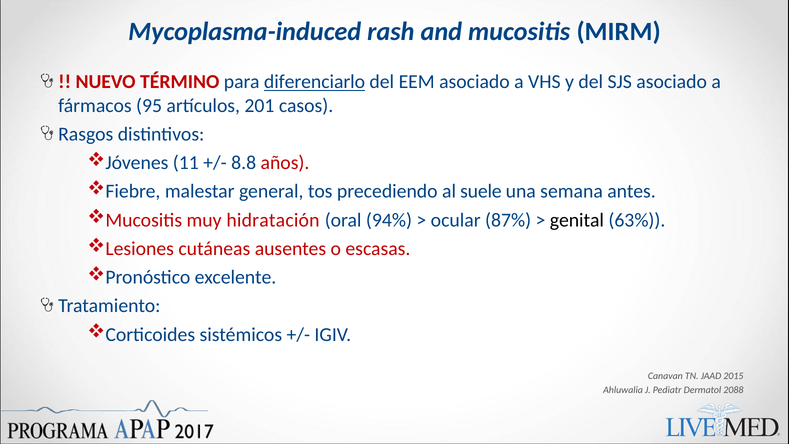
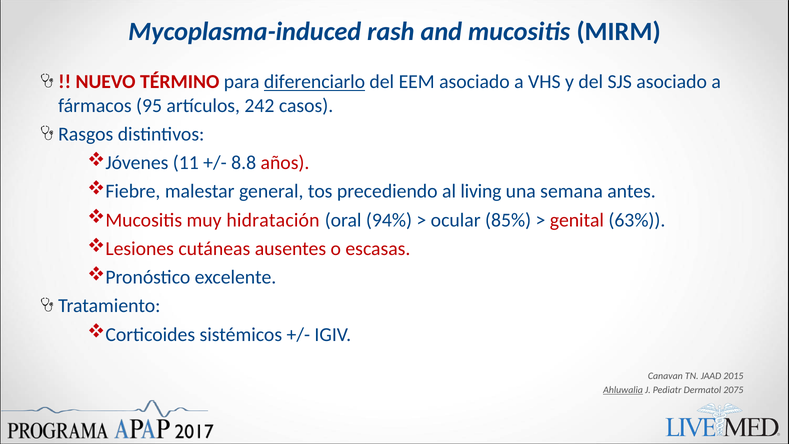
201: 201 -> 242
suele: suele -> living
87%: 87% -> 85%
genital colour: black -> red
Ahluwalia underline: none -> present
2088: 2088 -> 2075
